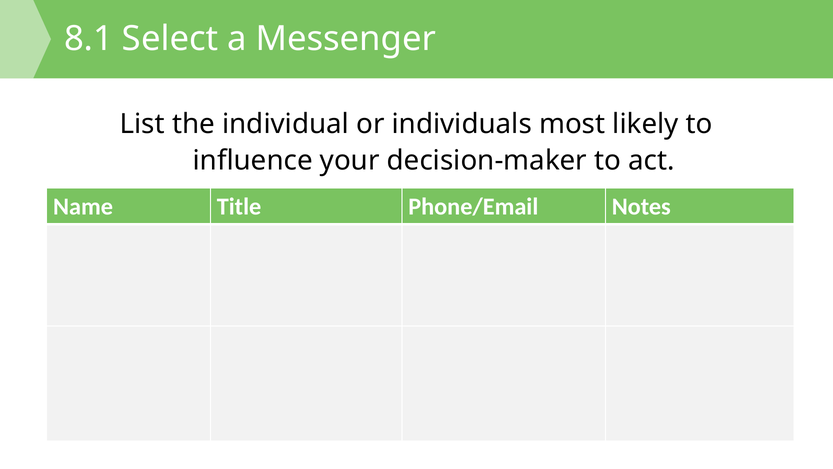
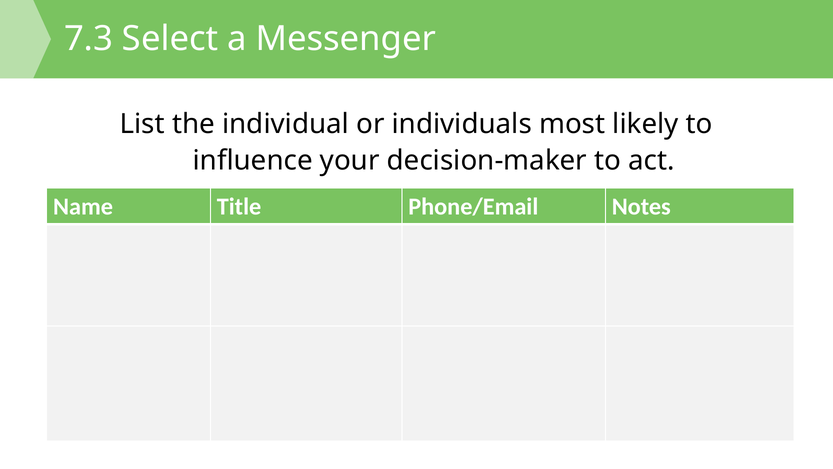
8.1: 8.1 -> 7.3
